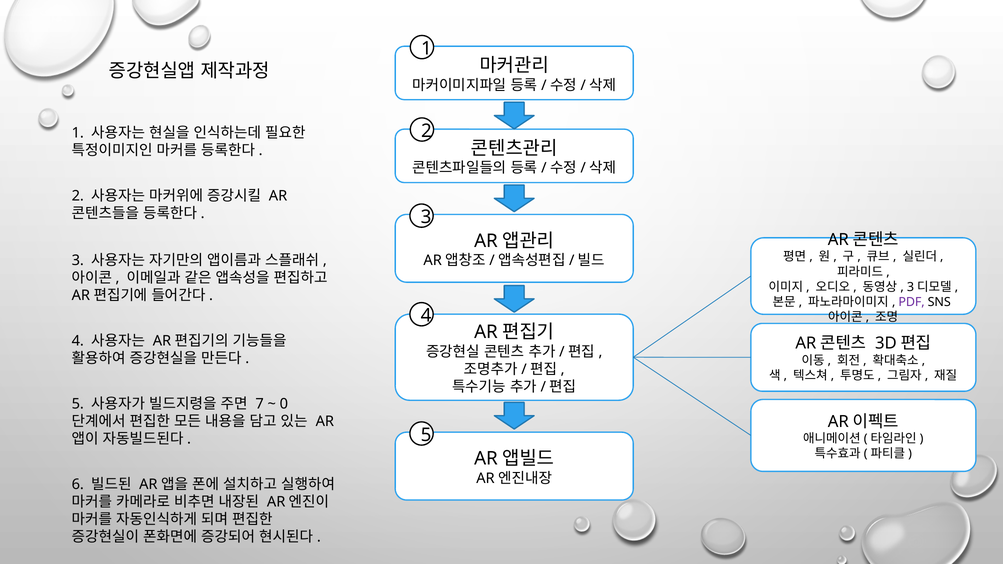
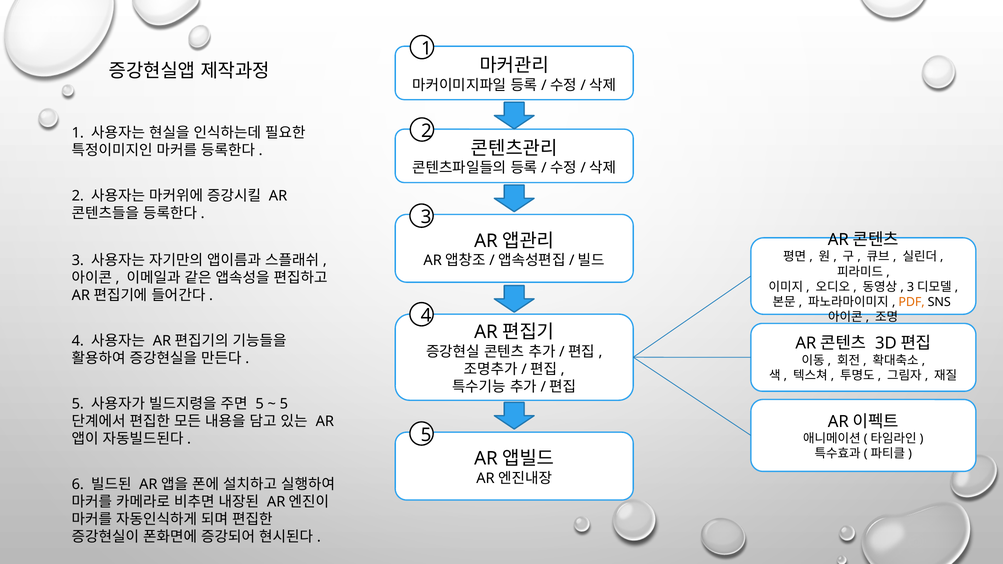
PDF colour: purple -> orange
7 at (260, 404): 7 -> 5
0 at (284, 404): 0 -> 5
